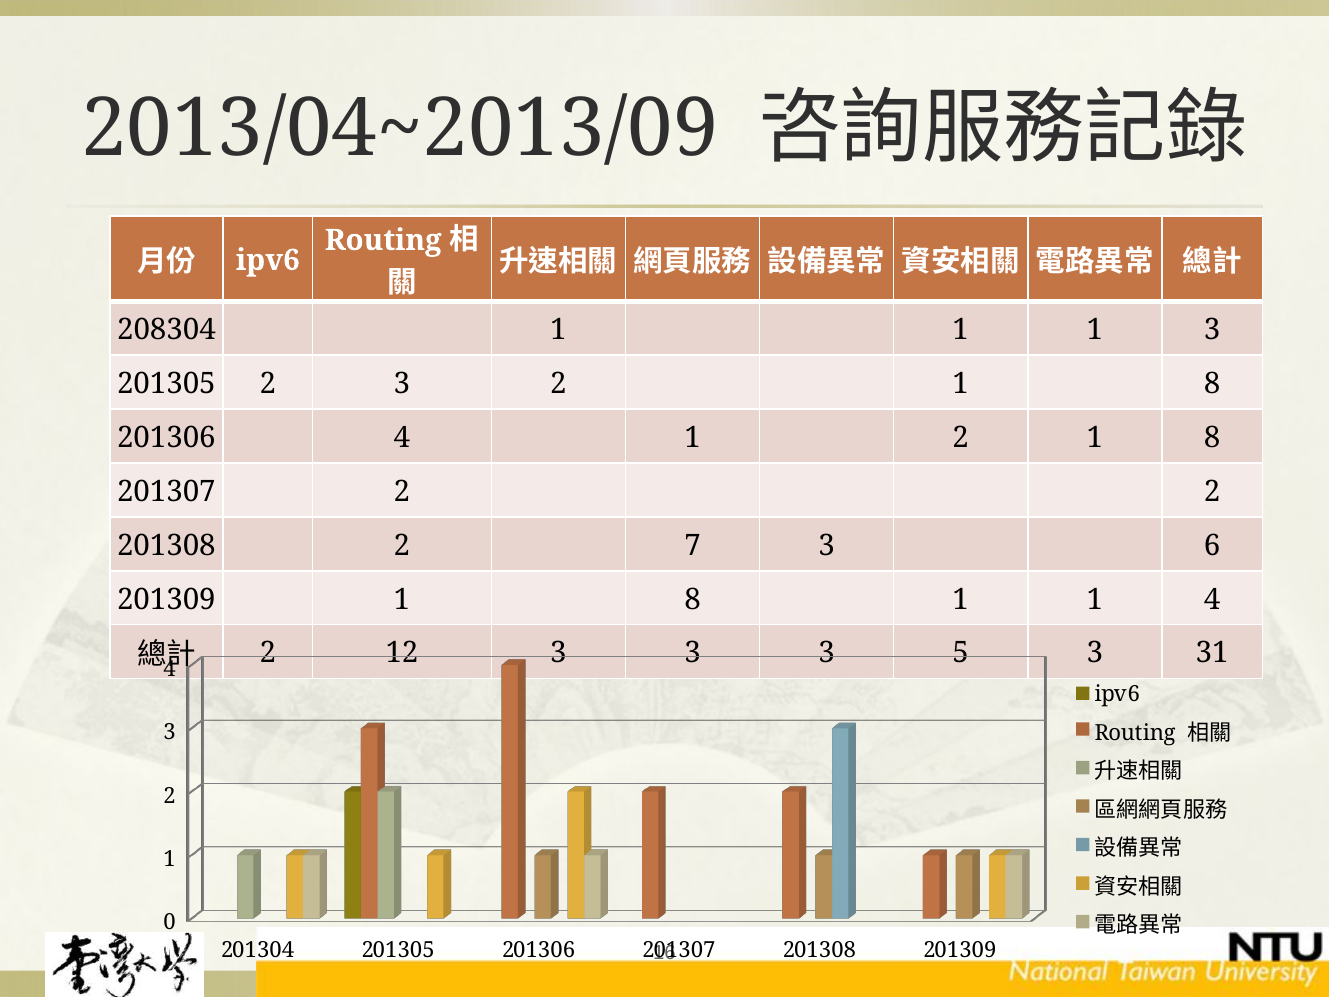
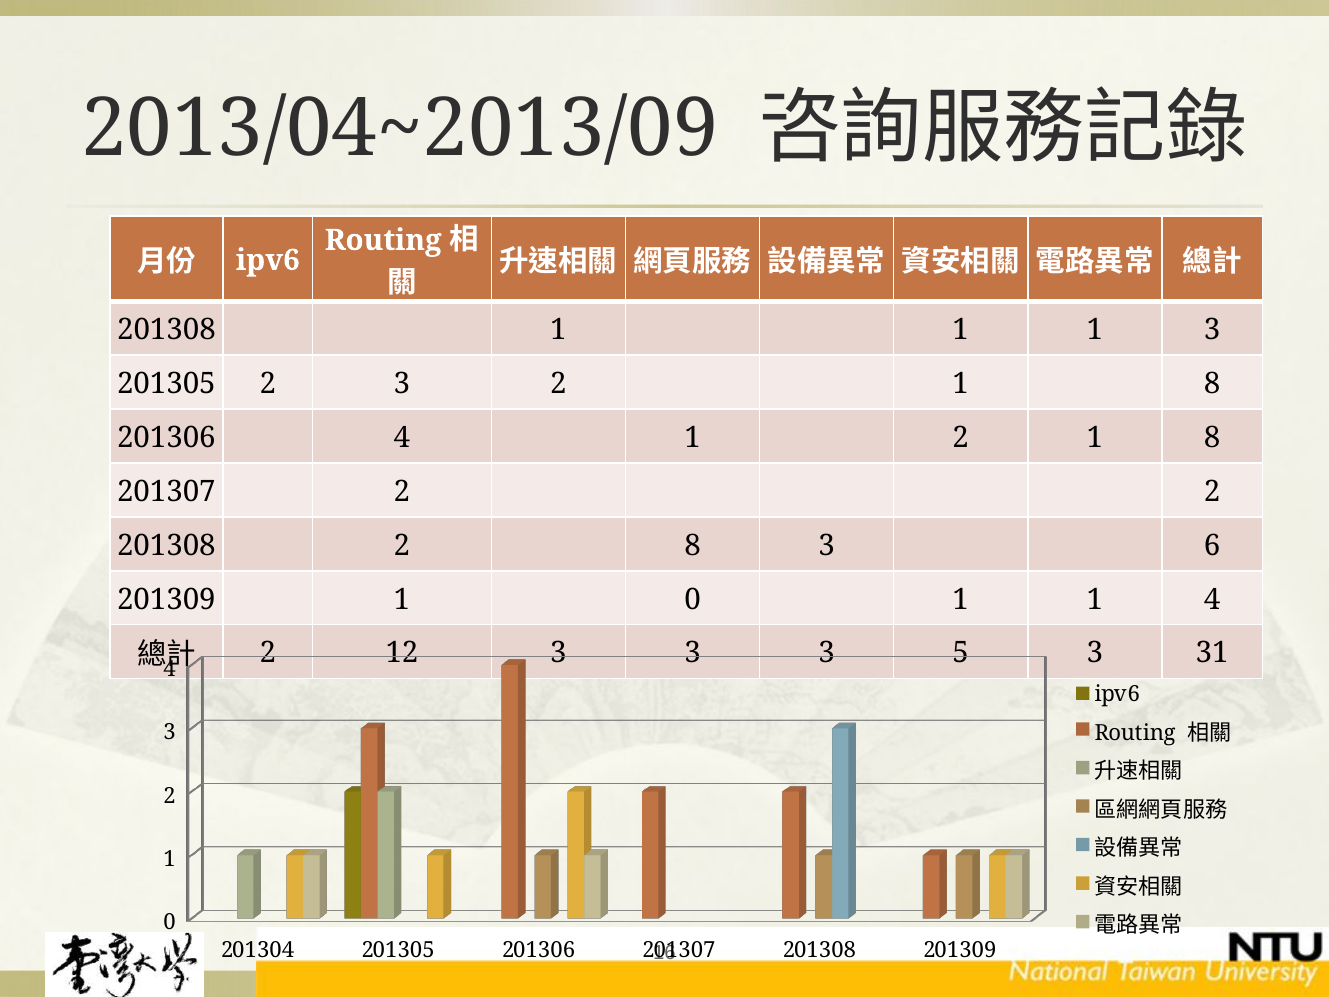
208304 at (166, 330): 208304 -> 201308
2 7: 7 -> 8
201309 1 8: 8 -> 0
